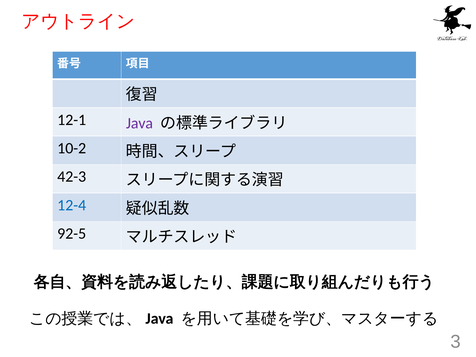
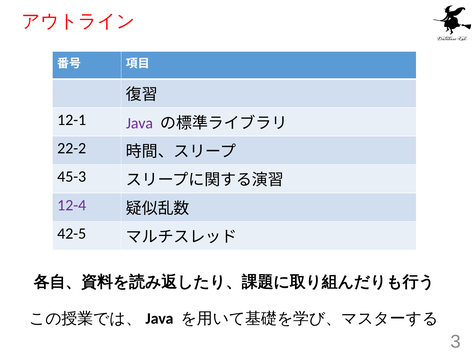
10-2: 10-2 -> 22-2
42-3: 42-3 -> 45-3
12-4 colour: blue -> purple
92-5: 92-5 -> 42-5
